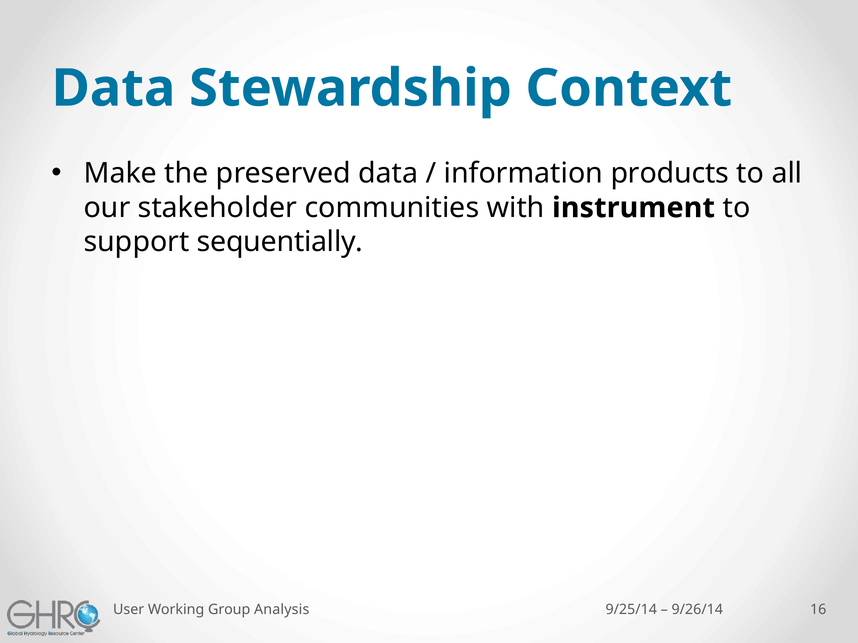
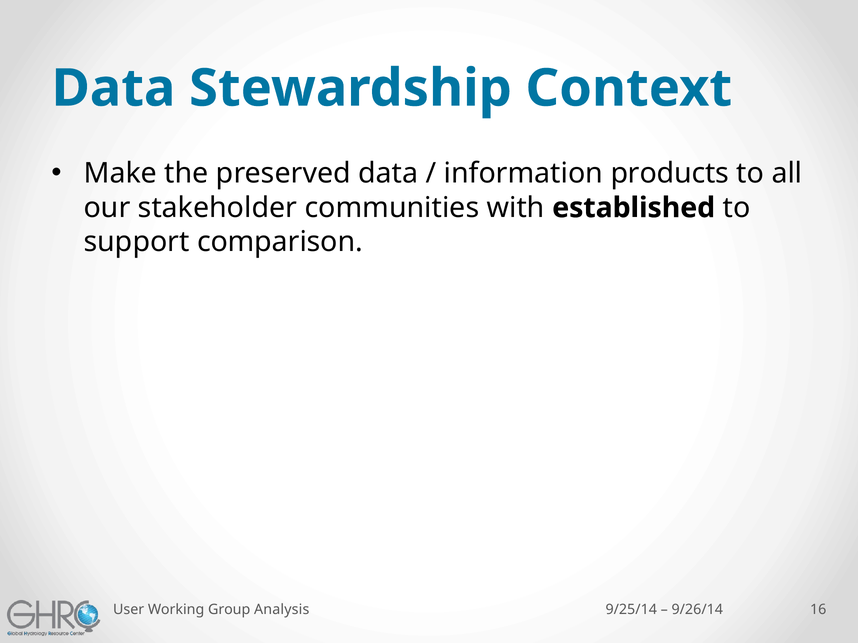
instrument: instrument -> established
sequentially: sequentially -> comparison
